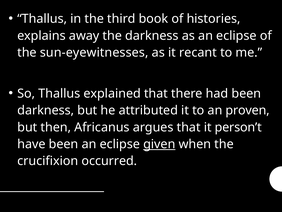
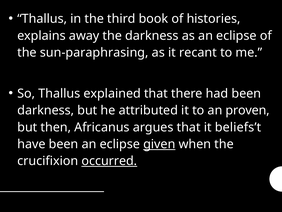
sun-eyewitnesses: sun-eyewitnesses -> sun-paraphrasing
person’t: person’t -> beliefs’t
occurred underline: none -> present
